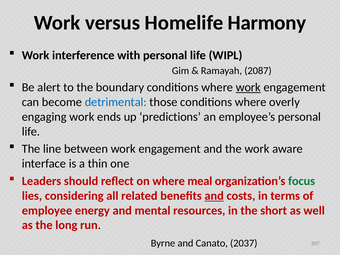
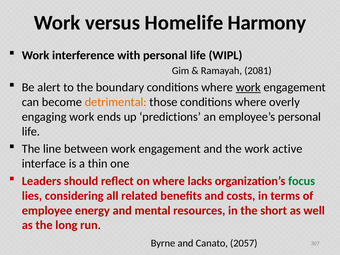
2087: 2087 -> 2081
detrimental colour: blue -> orange
aware: aware -> active
meal: meal -> lacks
and at (214, 196) underline: present -> none
2037: 2037 -> 2057
